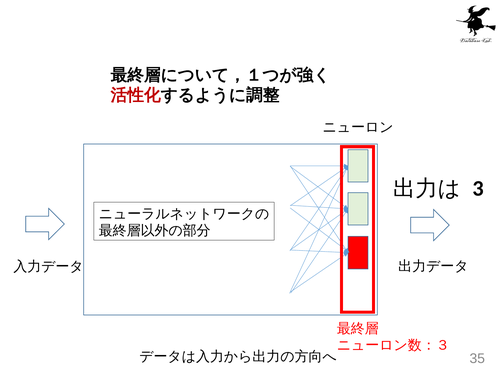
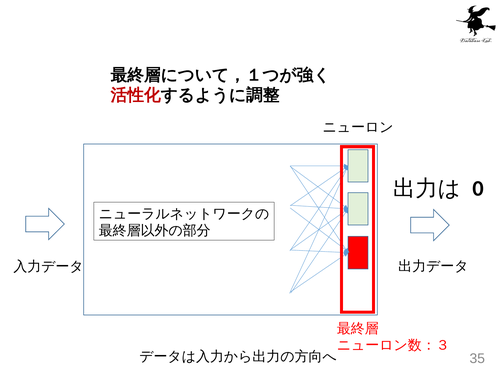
3: 3 -> 0
